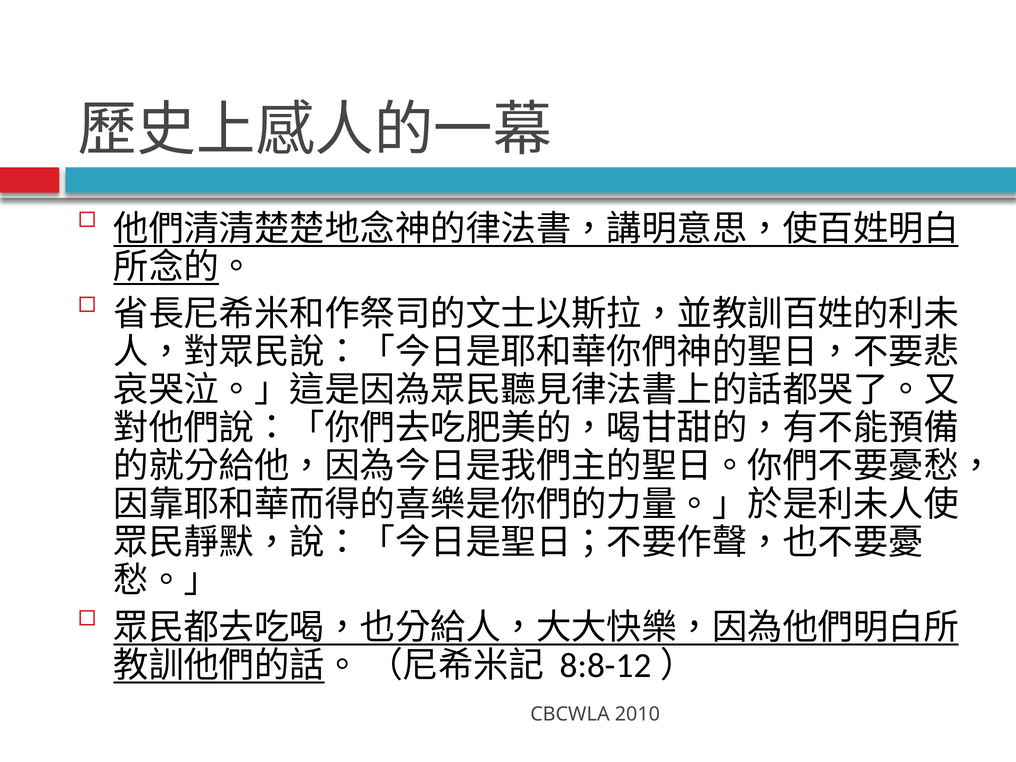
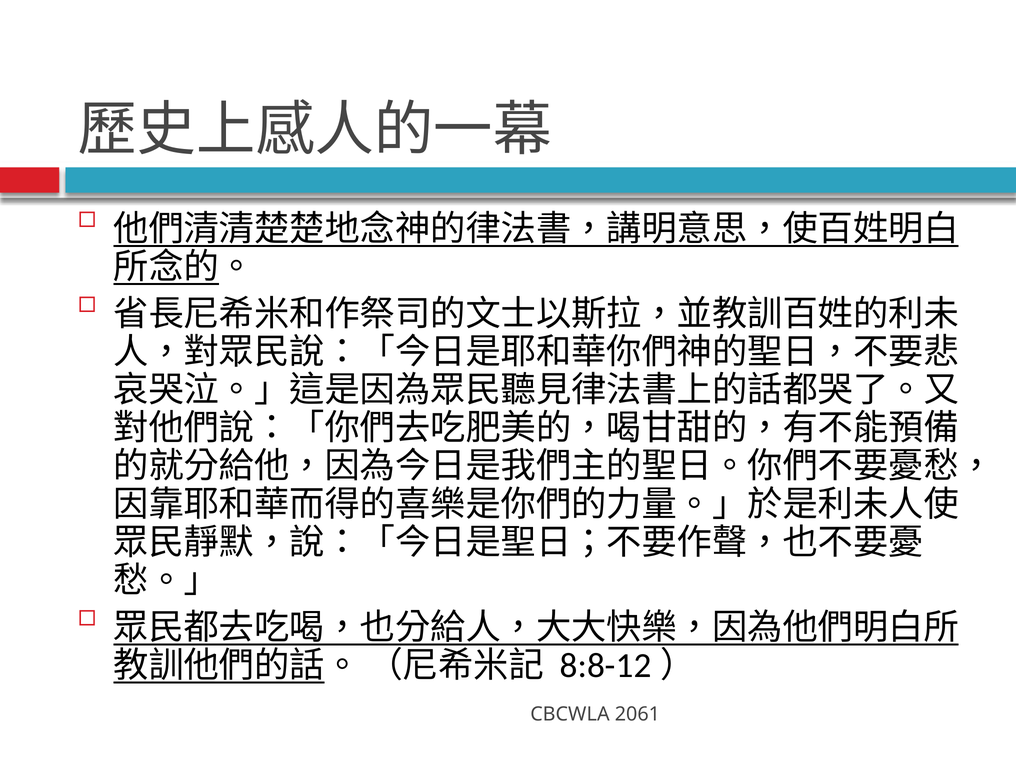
2010: 2010 -> 2061
